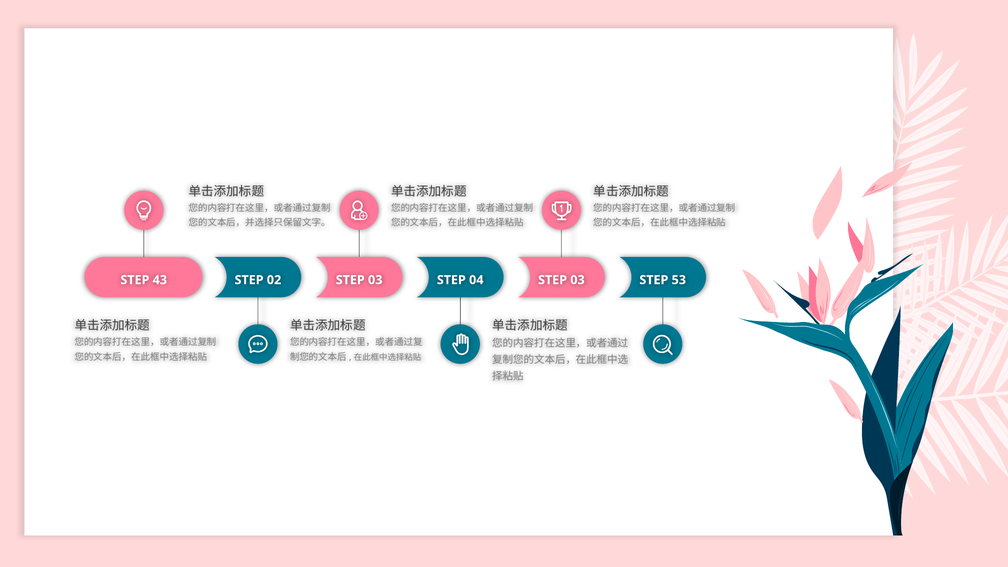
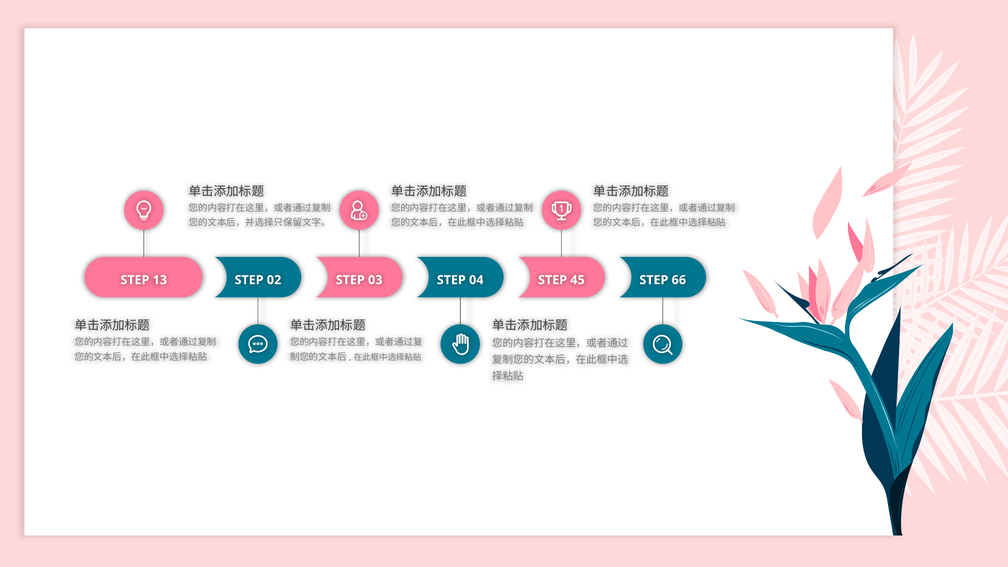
43: 43 -> 13
04 STEP 03: 03 -> 45
53: 53 -> 66
